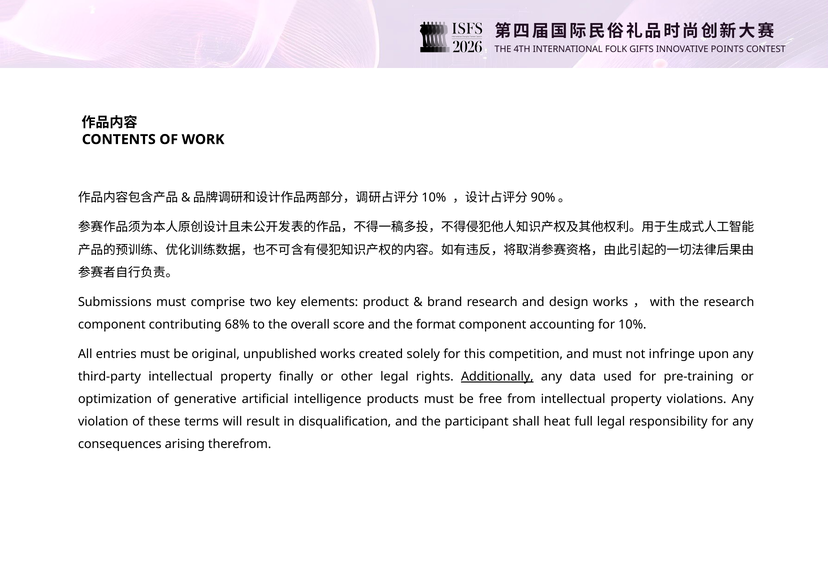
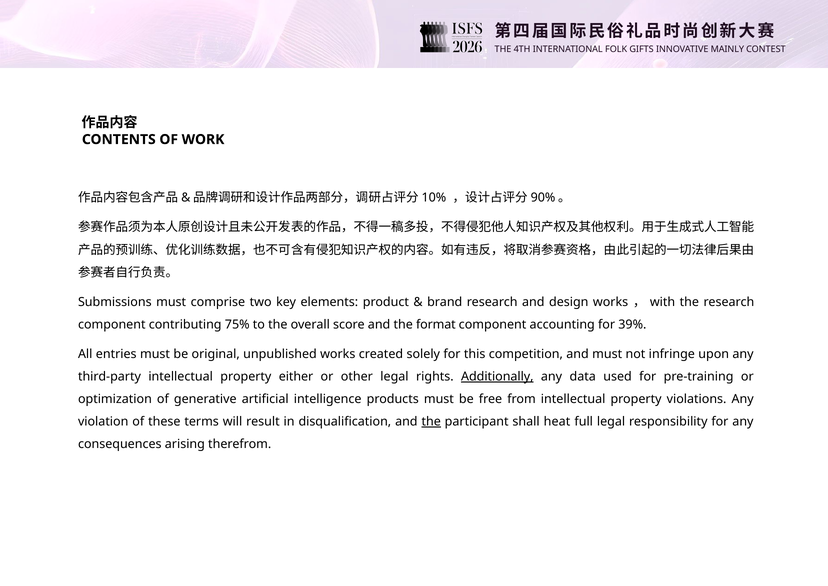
POINTS: POINTS -> MAINLY
68%: 68% -> 75%
10%: 10% -> 39%
finally: finally -> either
the at (431, 421) underline: none -> present
